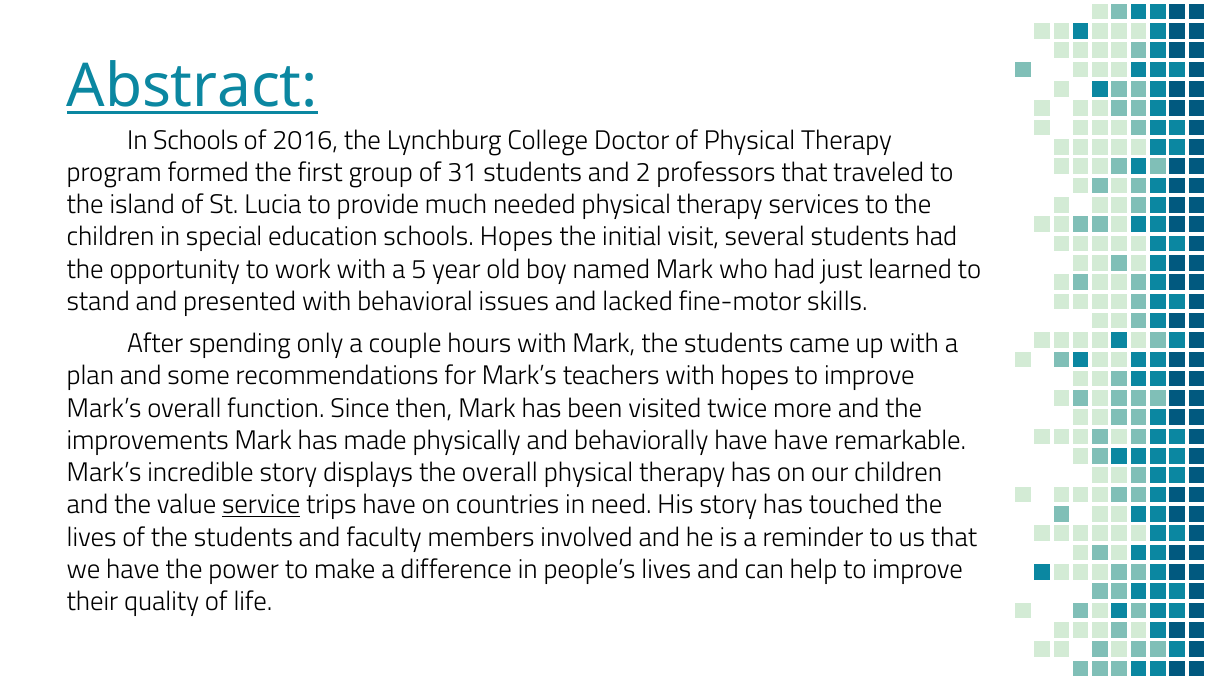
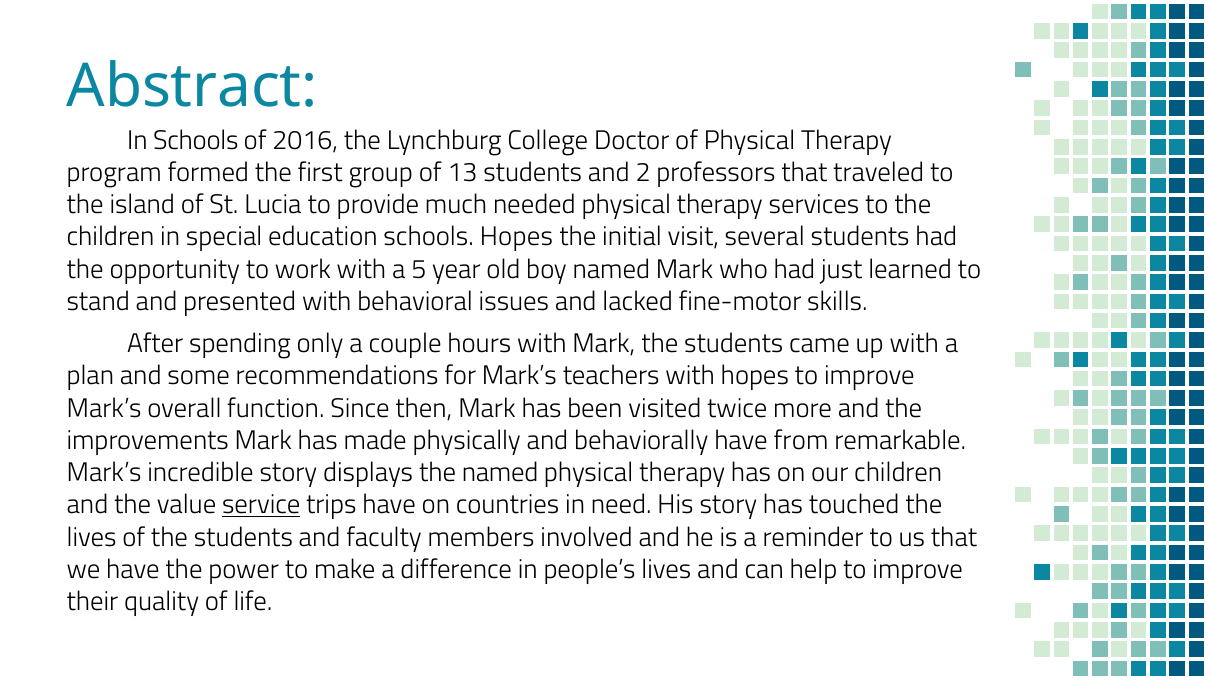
Abstract underline: present -> none
31: 31 -> 13
have have: have -> from
the overall: overall -> named
